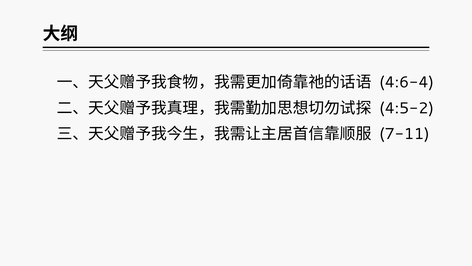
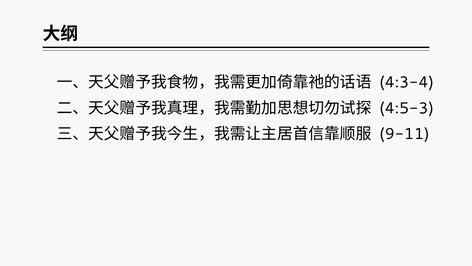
4:6-4: 4:6-4 -> 4:3-4
4:5-2: 4:5-2 -> 4:5-3
7-11: 7-11 -> 9-11
